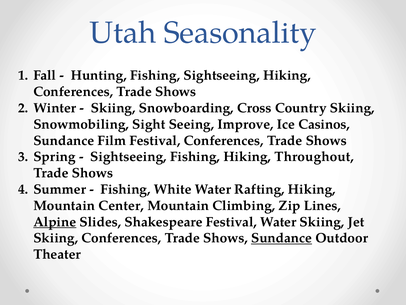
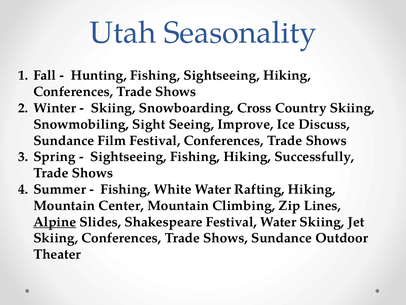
Casinos: Casinos -> Discuss
Throughout: Throughout -> Successfully
Sundance at (282, 238) underline: present -> none
